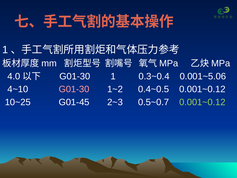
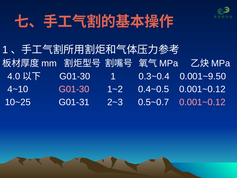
0.001~5.06: 0.001~5.06 -> 0.001~9.50
G01-45: G01-45 -> G01-31
0.001~0.12 at (202, 102) colour: light green -> pink
